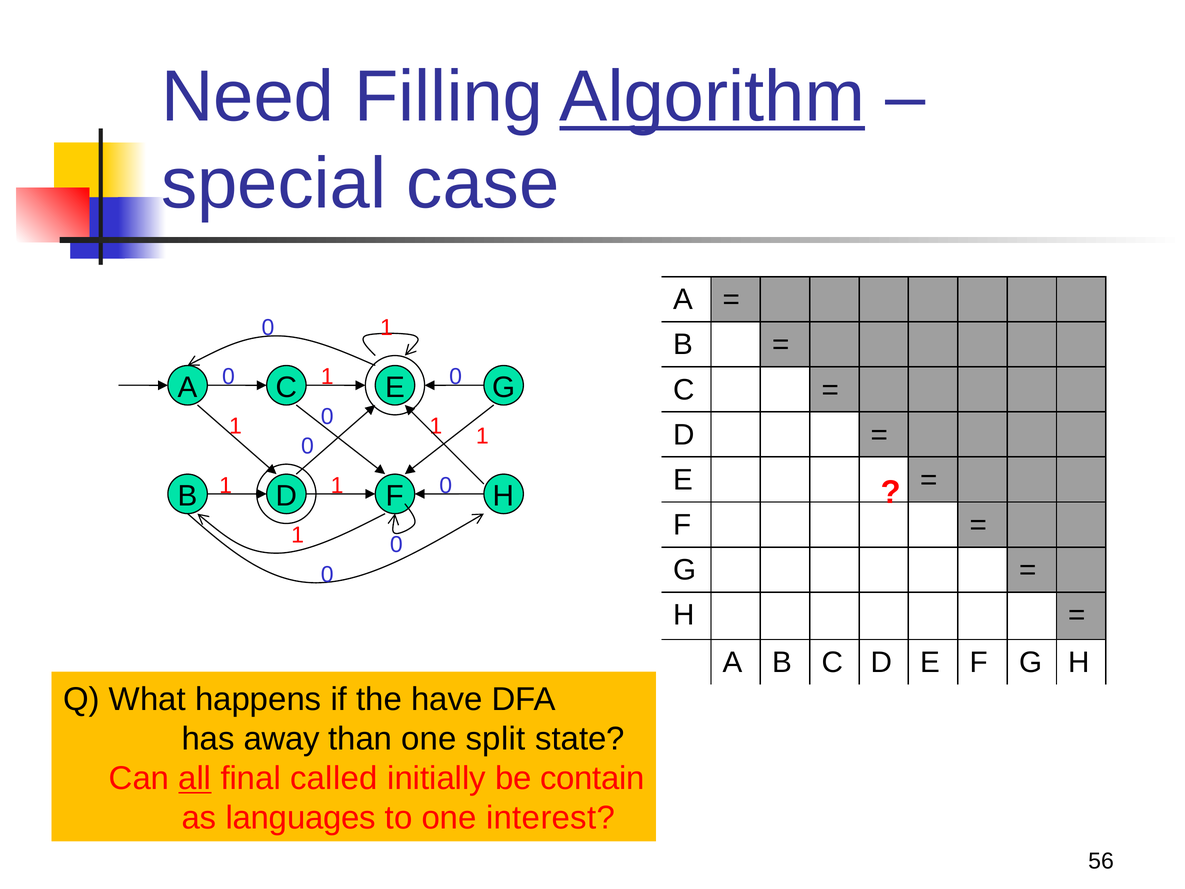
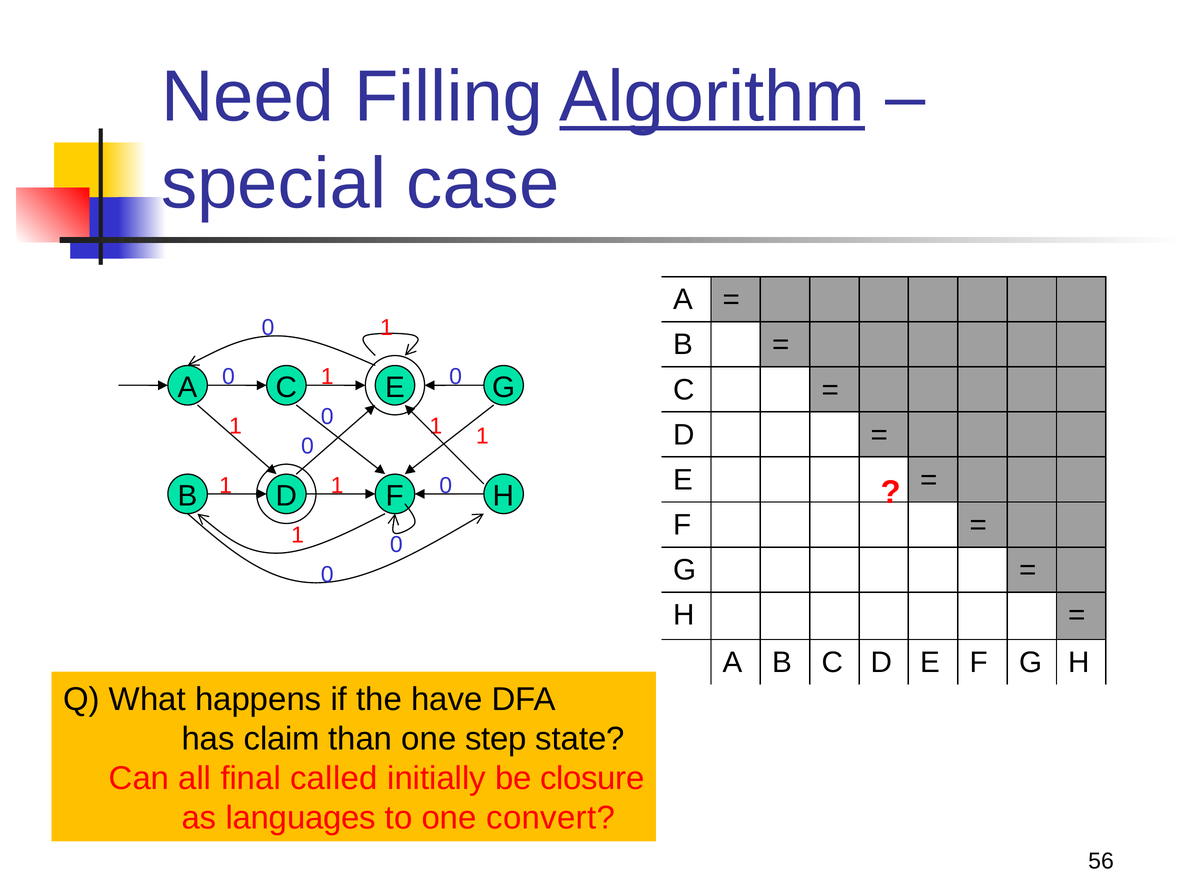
away: away -> claim
split: split -> step
all underline: present -> none
contain: contain -> closure
interest: interest -> convert
